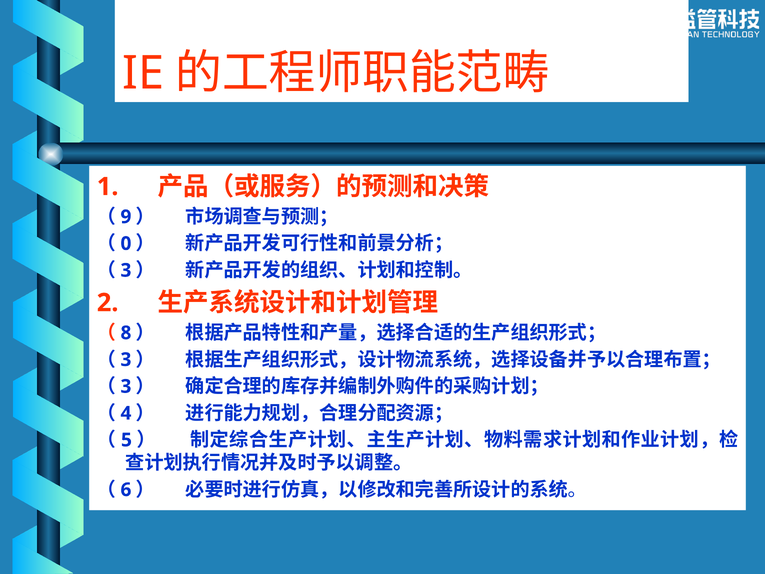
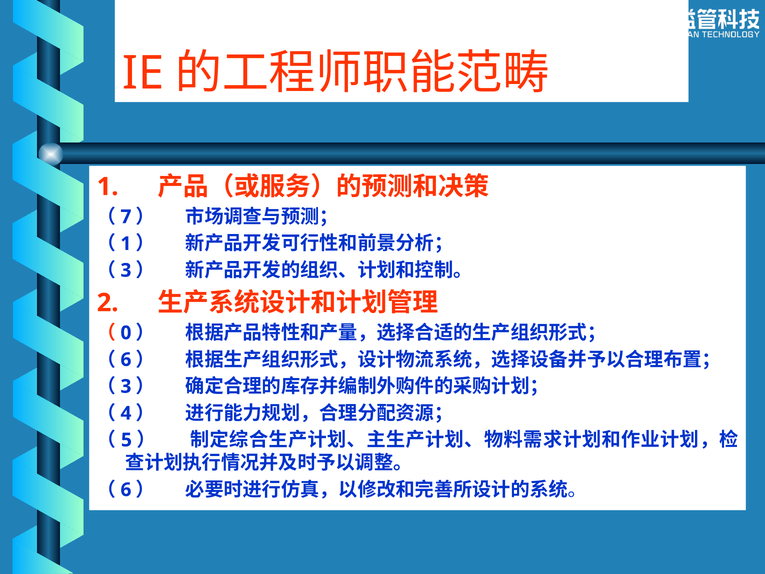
9: 9 -> 7
0 at (126, 244): 0 -> 1
8: 8 -> 0
3 at (126, 360): 3 -> 6
